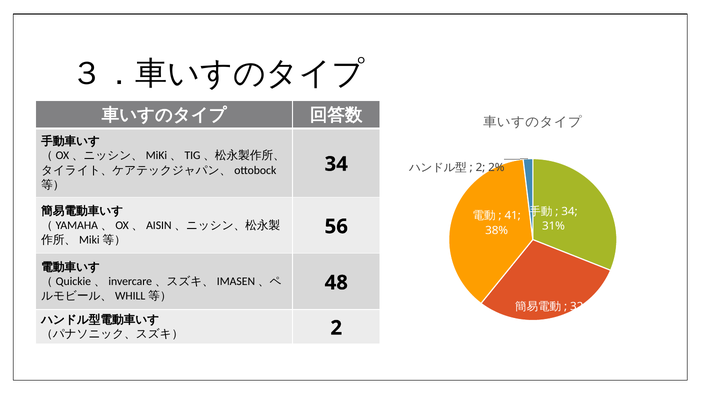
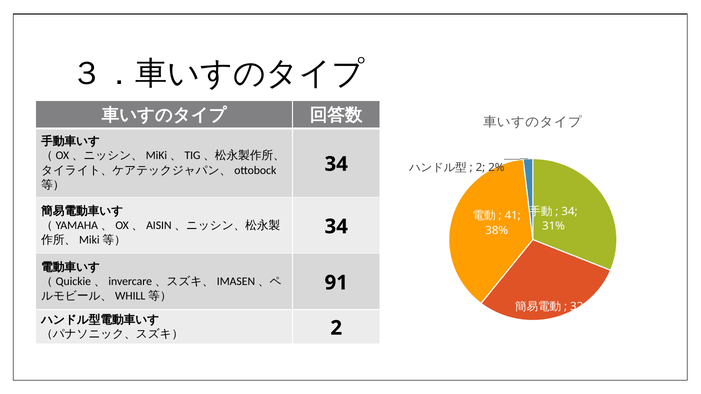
56 at (336, 227): 56 -> 34
48: 48 -> 91
